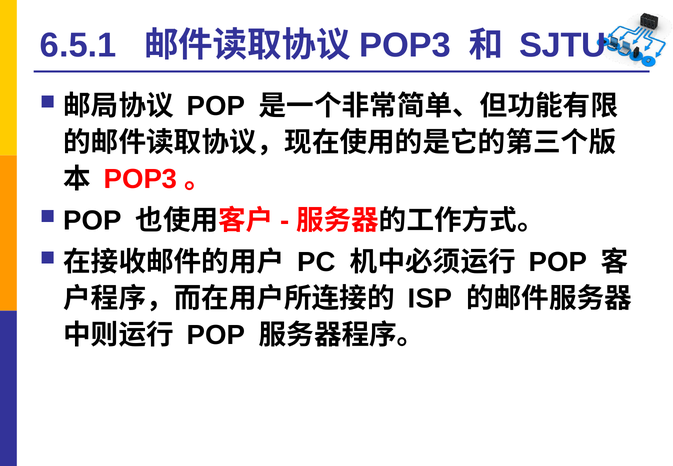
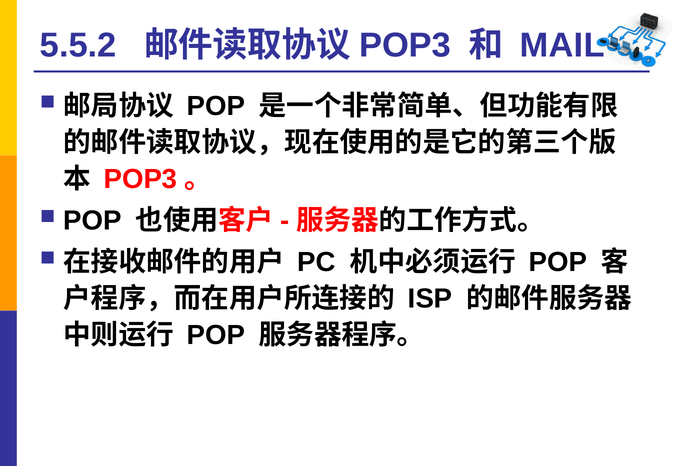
6.5.1: 6.5.1 -> 5.5.2
SJTU: SJTU -> MAIL
